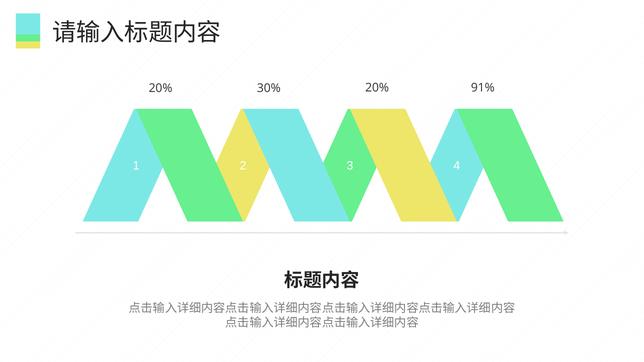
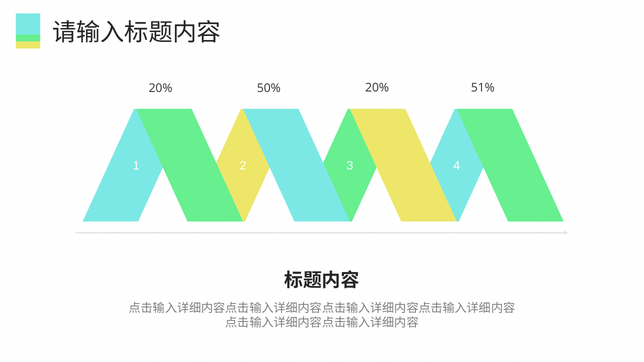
30%: 30% -> 50%
91%: 91% -> 51%
